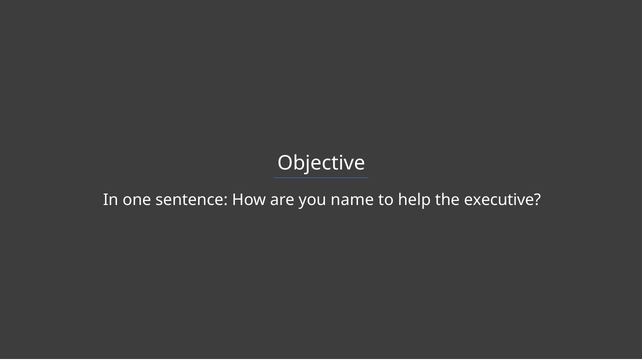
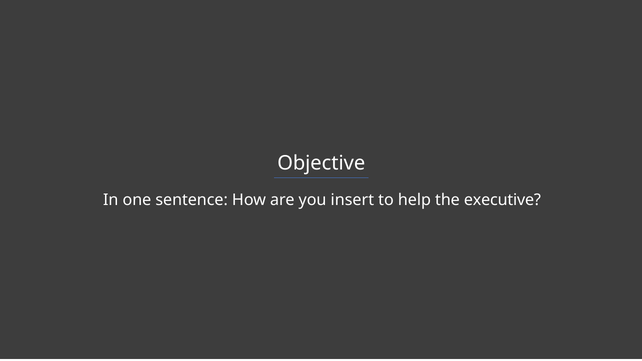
name: name -> insert
